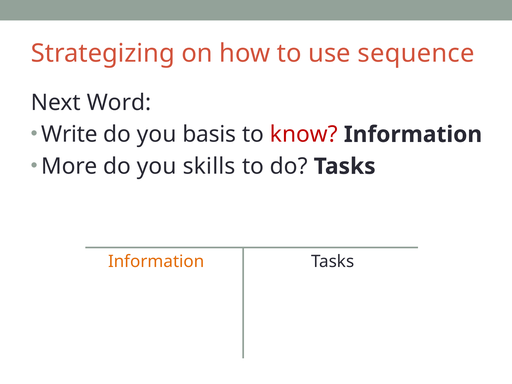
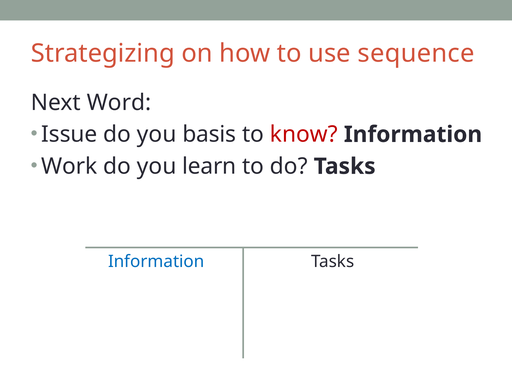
Write: Write -> Issue
More: More -> Work
skills: skills -> learn
Information at (156, 261) colour: orange -> blue
